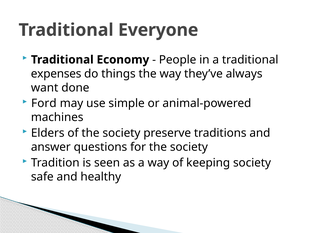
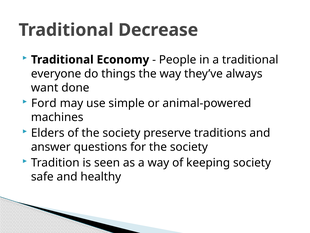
Everyone: Everyone -> Decrease
expenses: expenses -> everyone
